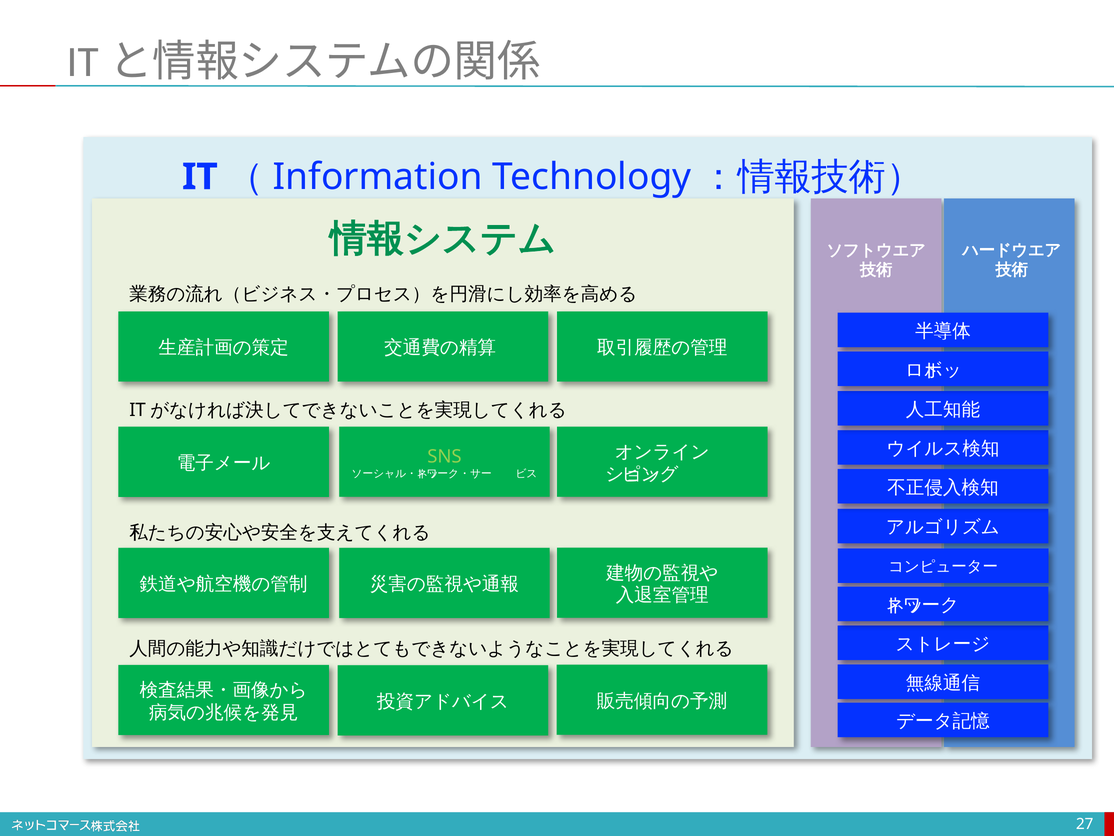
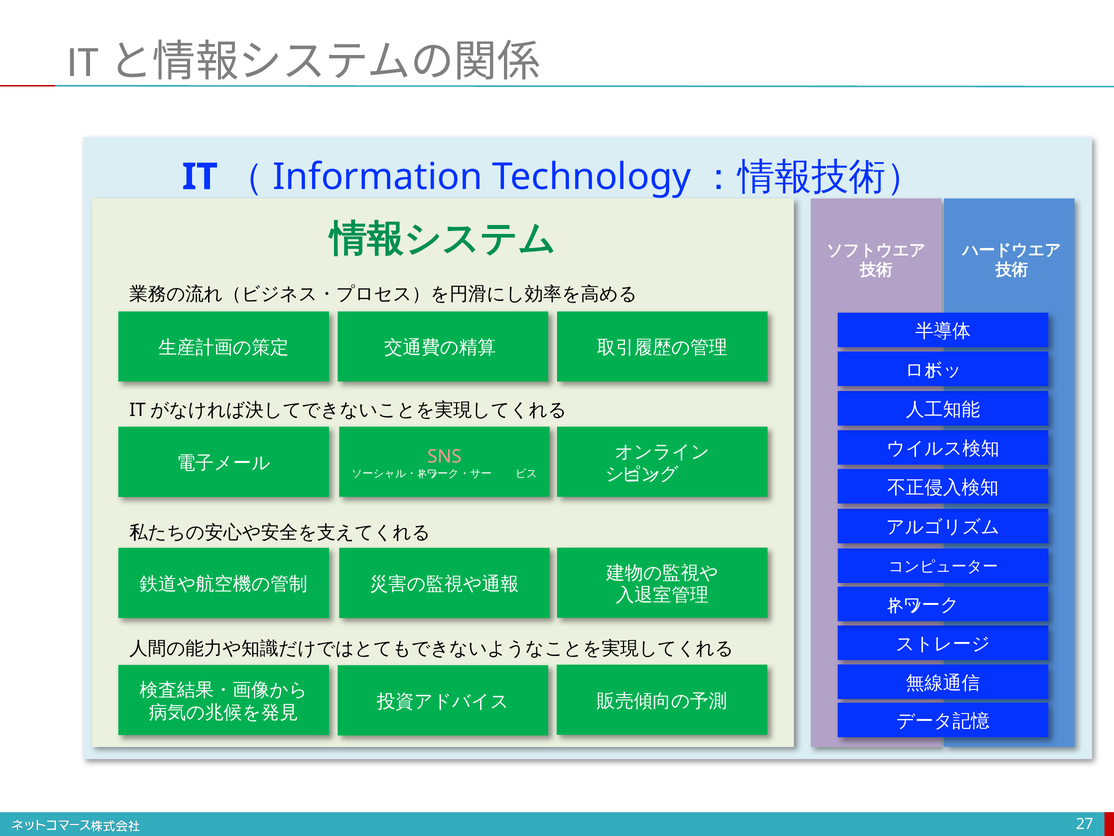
SNS colour: light green -> pink
